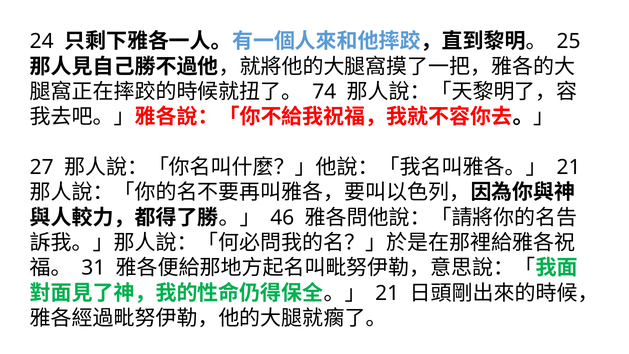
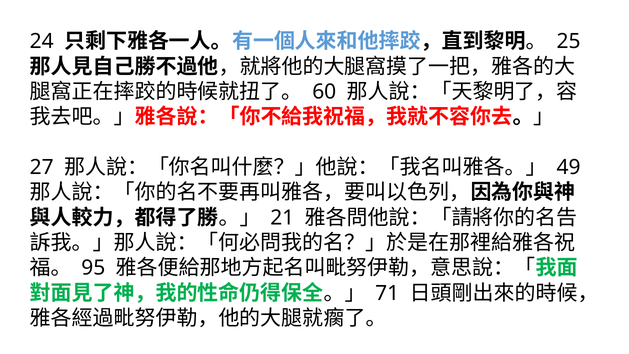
74: 74 -> 60
21 at (569, 167): 21 -> 49
46: 46 -> 21
31: 31 -> 95
21 at (387, 293): 21 -> 71
